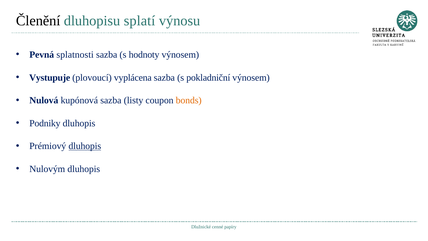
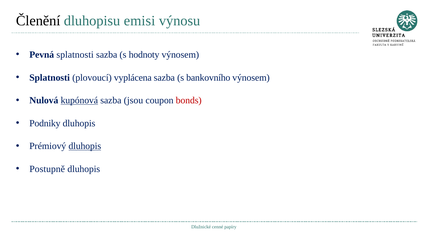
splatí: splatí -> emisi
Vystupuje at (50, 78): Vystupuje -> Splatnosti
pokladniční: pokladniční -> bankovního
kupónová underline: none -> present
listy: listy -> jsou
bonds colour: orange -> red
Nulovým: Nulovým -> Postupně
